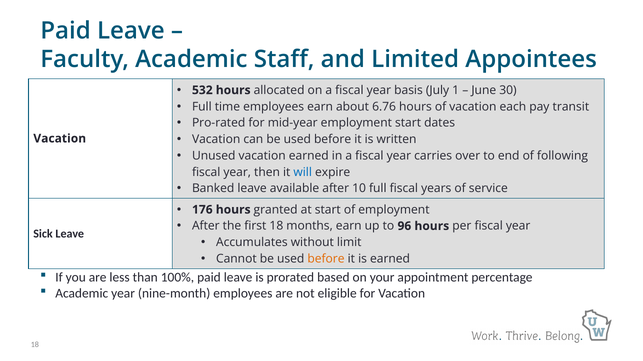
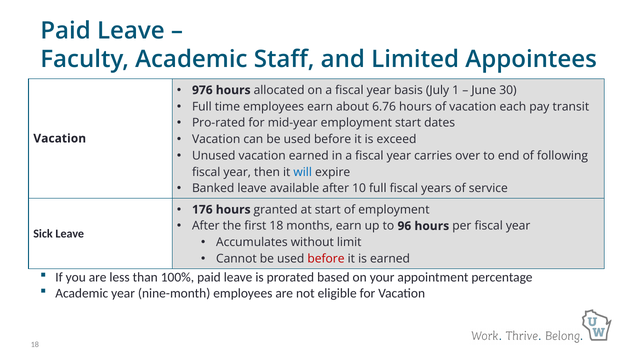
532: 532 -> 976
written: written -> exceed
before at (326, 259) colour: orange -> red
